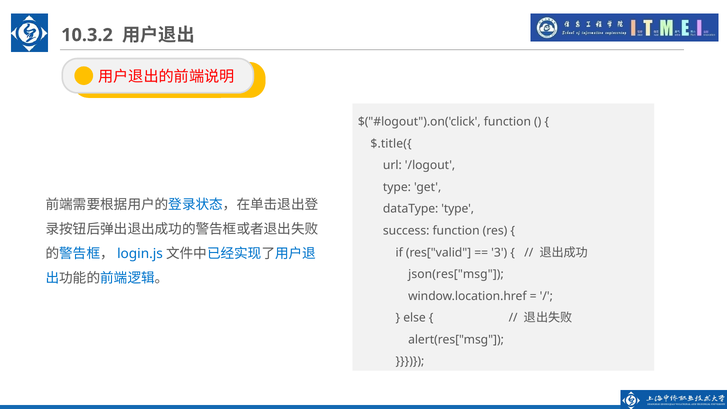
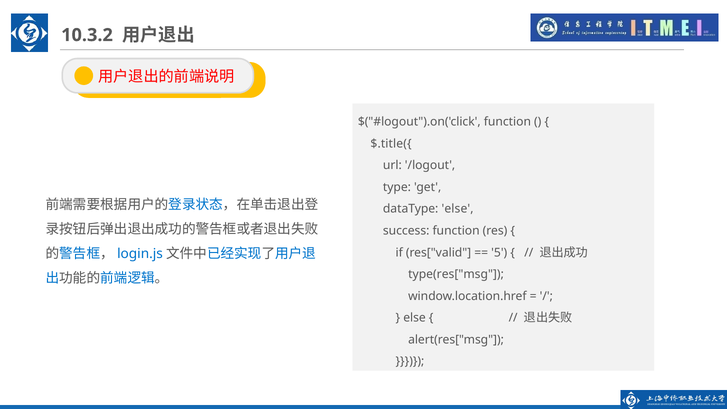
dataType type: type -> else
3: 3 -> 5
json(res["msg: json(res["msg -> type(res["msg
